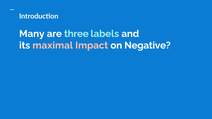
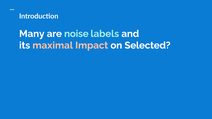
three: three -> noise
Negative: Negative -> Selected
